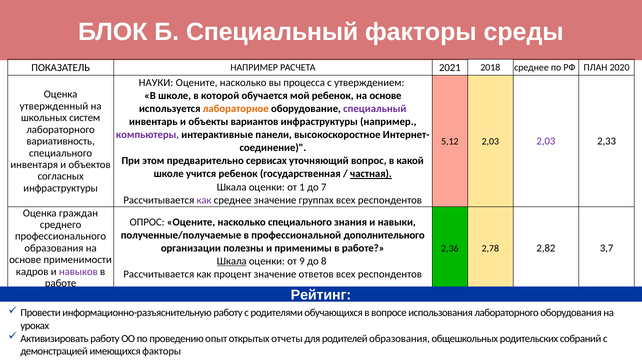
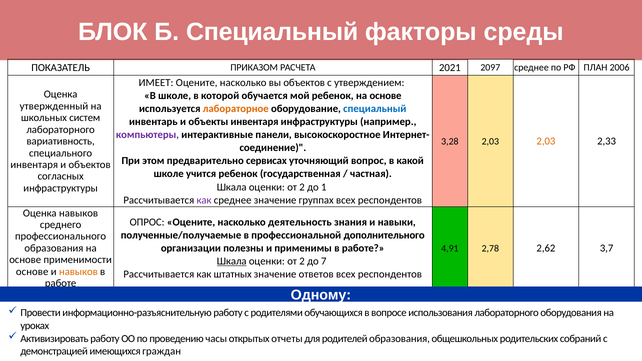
ПОКАЗАТЕЛЬ НАПРИМЕР: НАПРИМЕР -> ПРИКАЗОМ
2018: 2018 -> 2097
2020: 2020 -> 2006
НАУКИ: НАУКИ -> ИМЕЕТ
вы процесса: процесса -> объектов
специальный at (375, 109) colour: purple -> blue
объекты вариантов: вариантов -> инвентаря
5,12: 5,12 -> 3,28
2,03 at (546, 141) colour: purple -> orange
частная underline: present -> none
1 at (302, 187): 1 -> 2
7: 7 -> 1
Оценка граждан: граждан -> навыков
насколько специального: специального -> деятельность
2,36: 2,36 -> 4,91
2,82: 2,82 -> 2,62
9 at (302, 261): 9 -> 2
8: 8 -> 7
кадров at (32, 272): кадров -> основе
навыков at (78, 272) colour: purple -> orange
процент: процент -> штатных
Рейтинг: Рейтинг -> Одному
опыт: опыт -> часы
имеющихся факторы: факторы -> граждан
